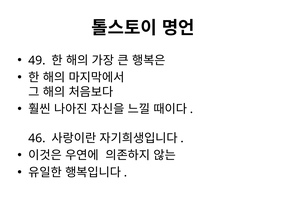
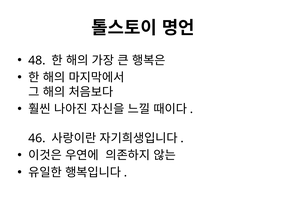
49: 49 -> 48
